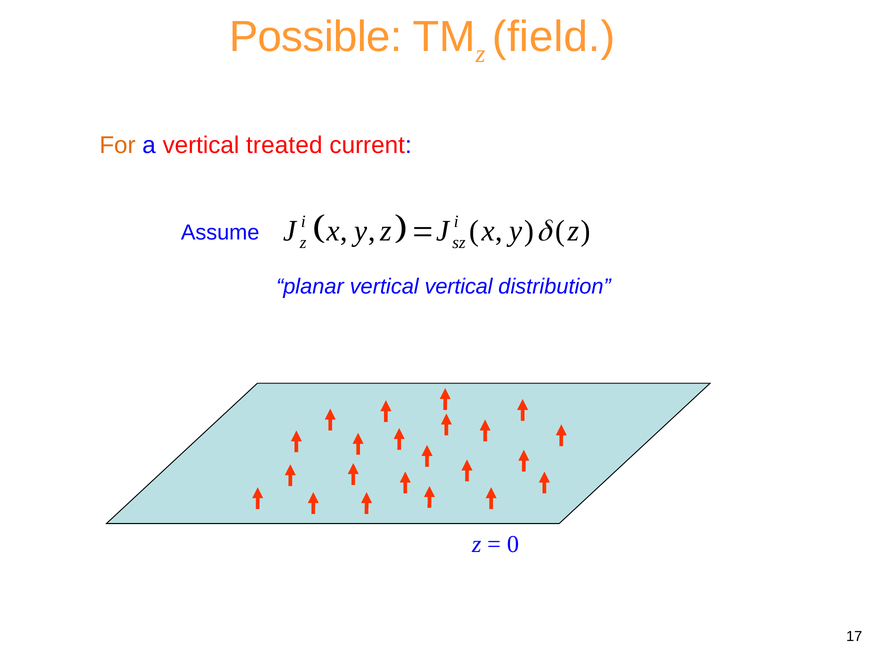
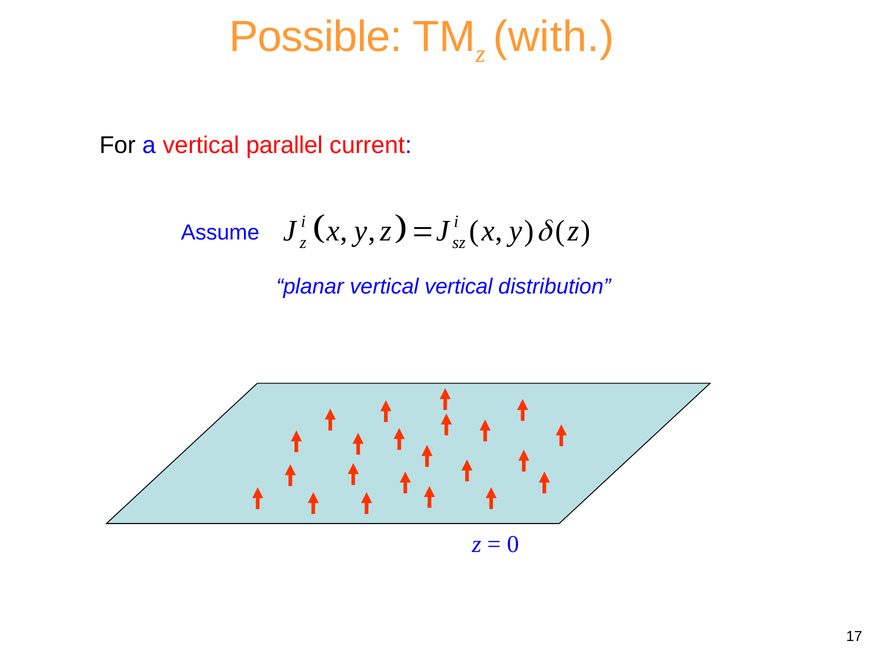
field: field -> with
For colour: orange -> black
treated: treated -> parallel
